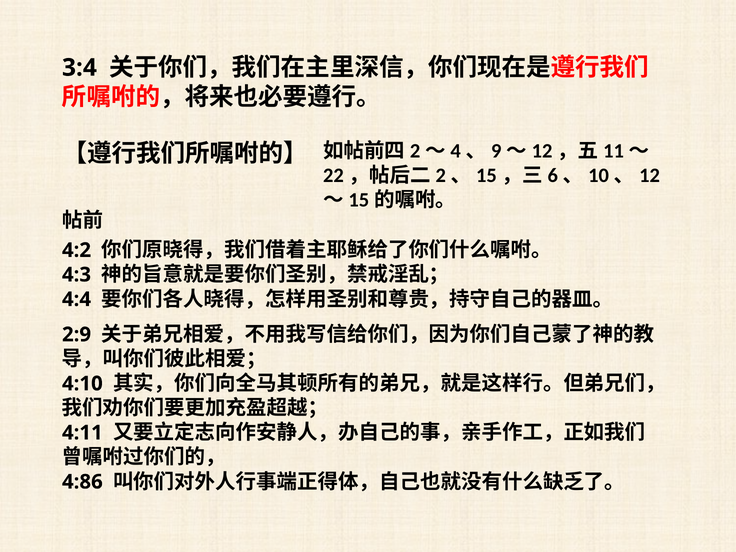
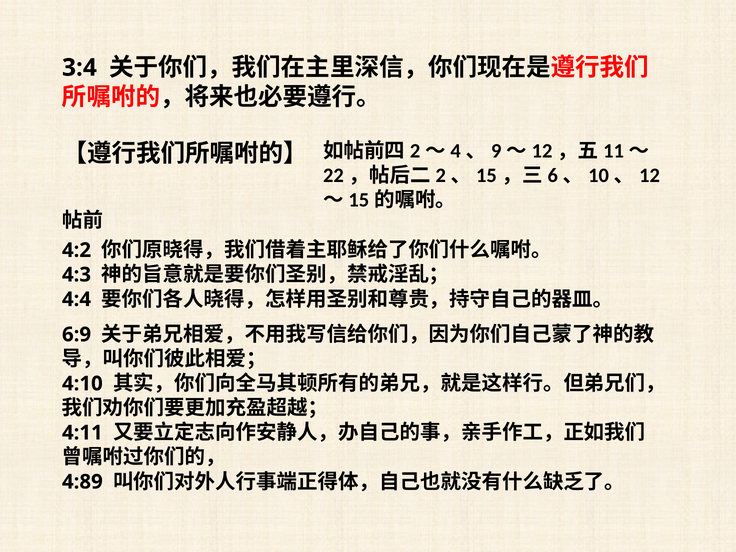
2:9: 2:9 -> 6:9
4:86: 4:86 -> 4:89
